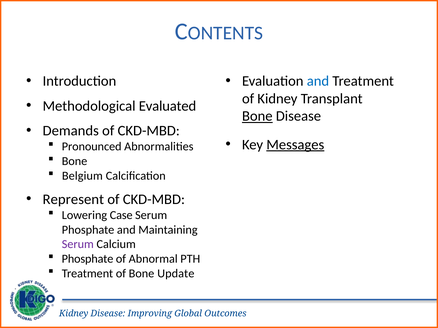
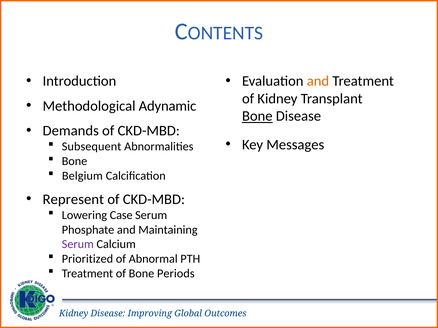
and at (318, 81) colour: blue -> orange
Evaluated: Evaluated -> Adynamic
Messages underline: present -> none
Pronounced: Pronounced -> Subsequent
Phosphate at (88, 259): Phosphate -> Prioritized
Update: Update -> Periods
